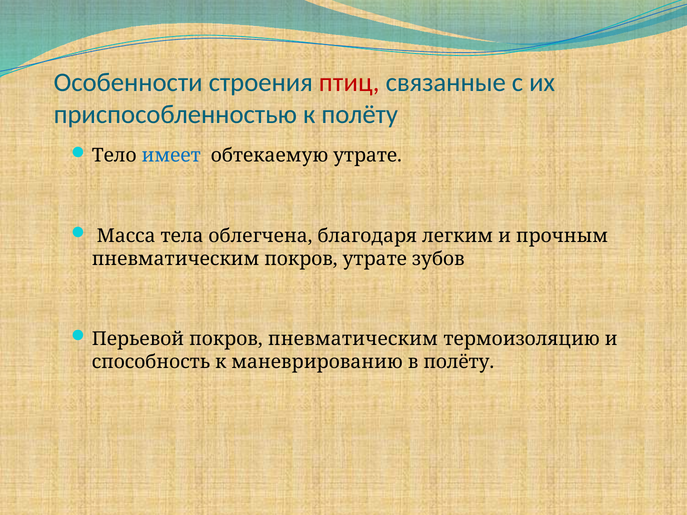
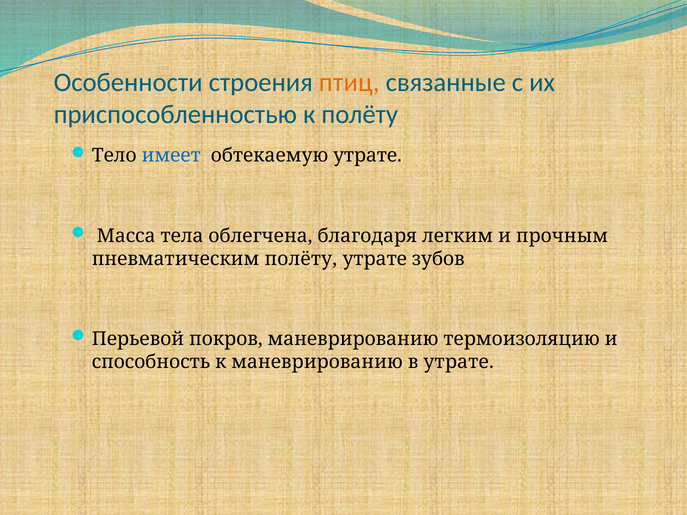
птиц colour: red -> orange
пневматическим покров: покров -> полёту
покров пневматическим: пневматическим -> маневрированию
в полёту: полёту -> утрате
